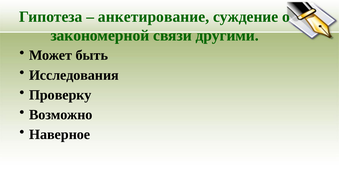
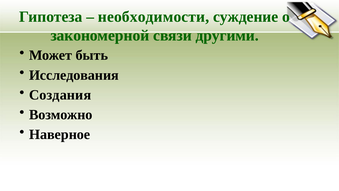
анкетирование: анкетирование -> необходимости
Проверку: Проверку -> Создания
